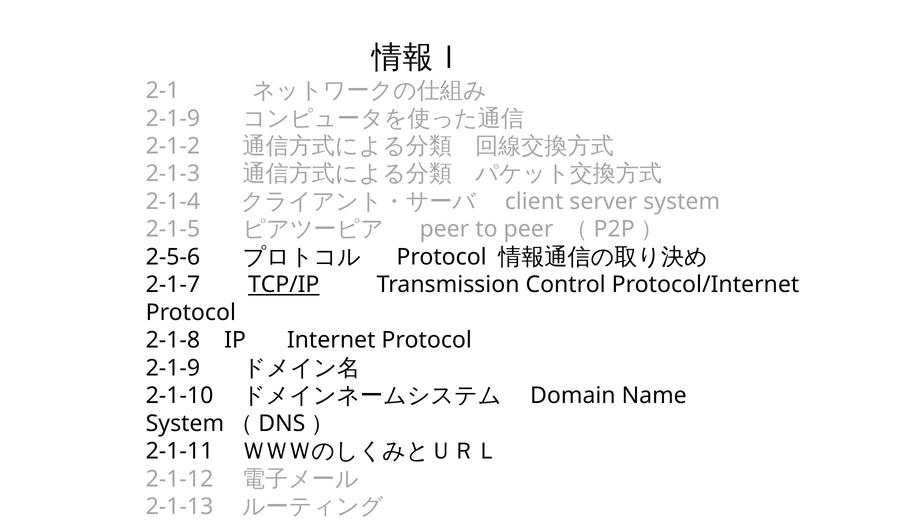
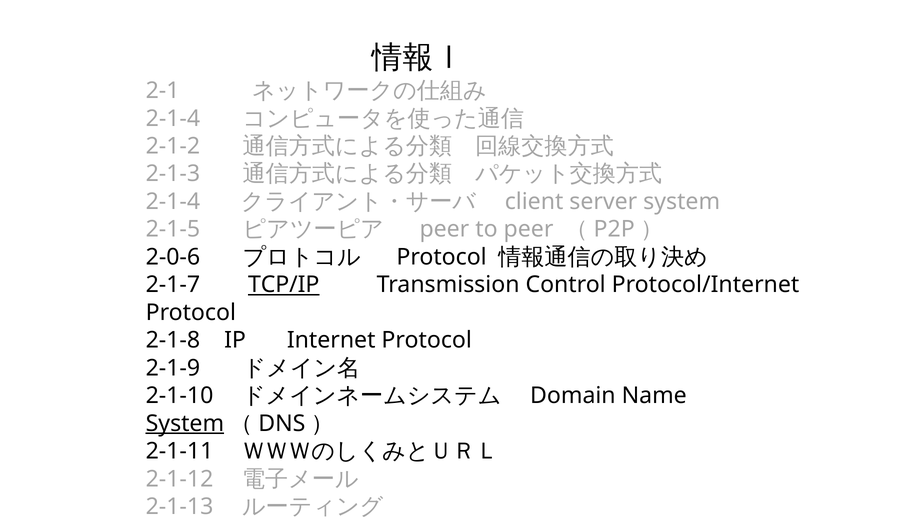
2-1-9 at (173, 118): 2-1-9 -> 2-1-4
2-5-6: 2-5-6 -> 2-0-6
System at (185, 423) underline: none -> present
